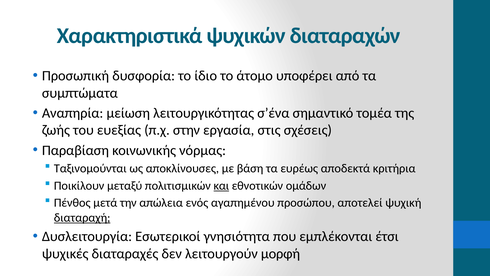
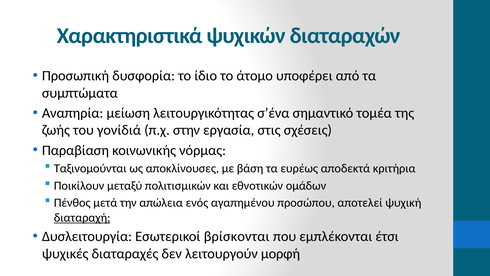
ευεξίας: ευεξίας -> γονίδιά
και underline: present -> none
γνησιότητα: γνησιότητα -> βρίσκονται
